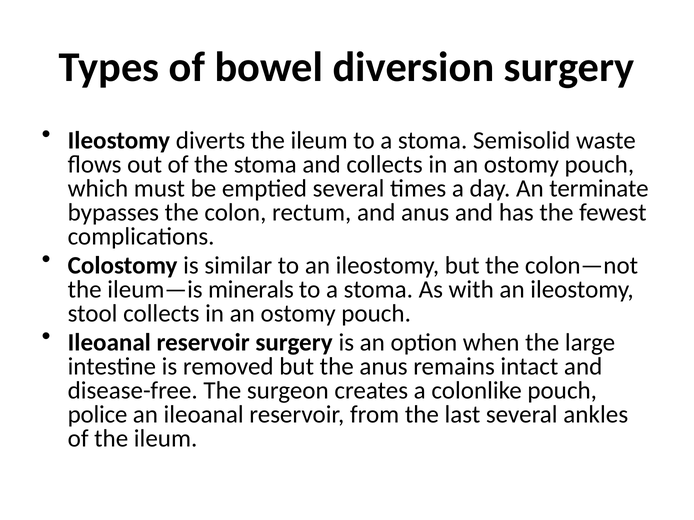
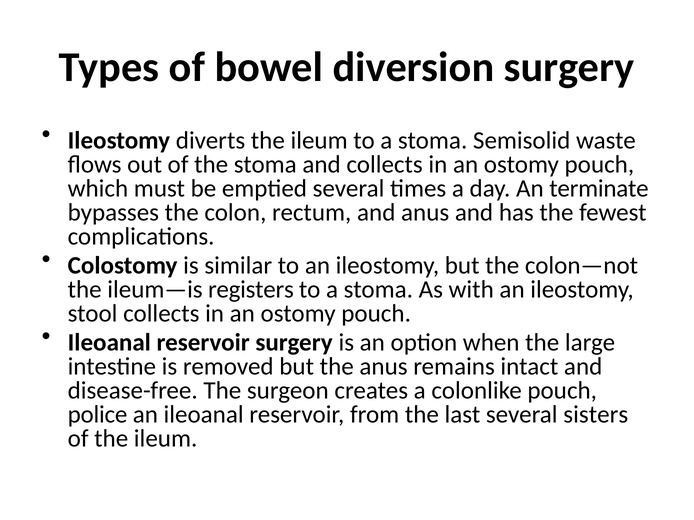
minerals: minerals -> registers
ankles: ankles -> sisters
